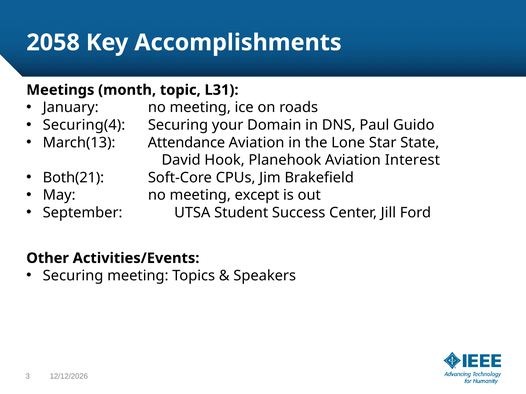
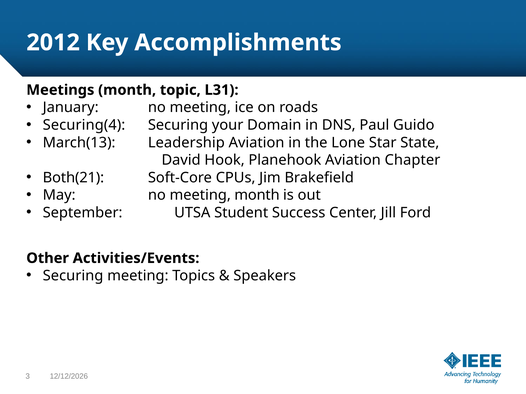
2058: 2058 -> 2012
Attendance: Attendance -> Leadership
Interest: Interest -> Chapter
meeting except: except -> month
